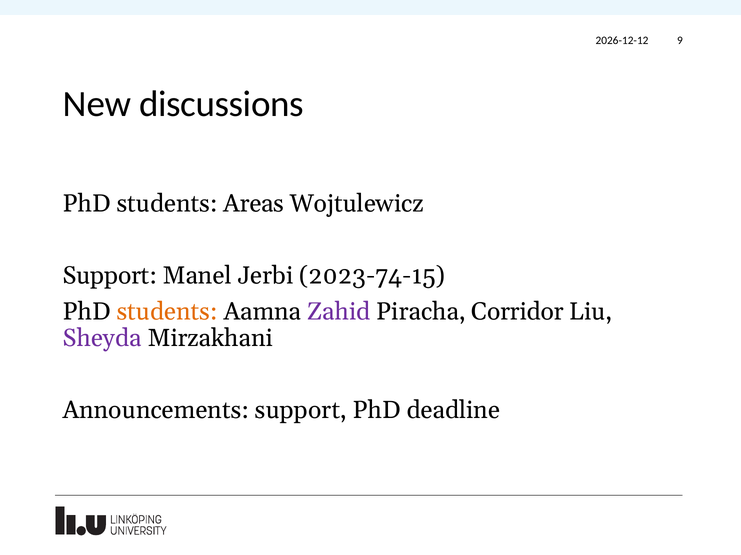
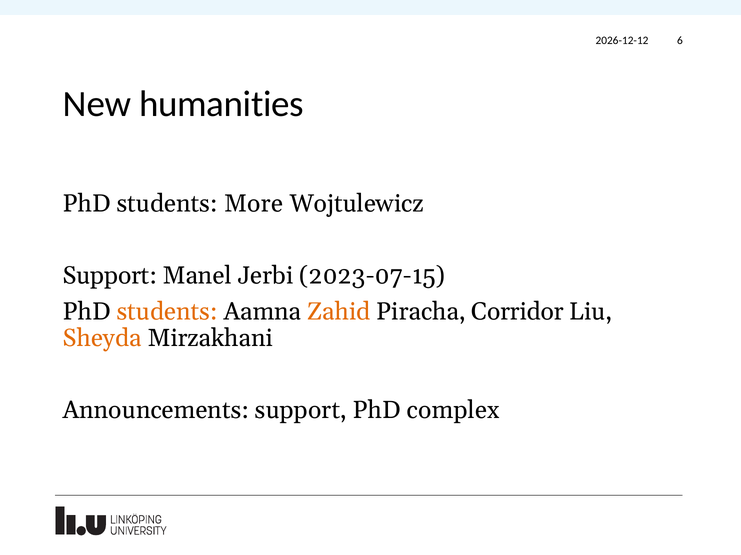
9: 9 -> 6
discussions: discussions -> humanities
Areas: Areas -> More
2023-74-15: 2023-74-15 -> 2023-07-15
Zahid colour: purple -> orange
Sheyda colour: purple -> orange
deadline: deadline -> complex
